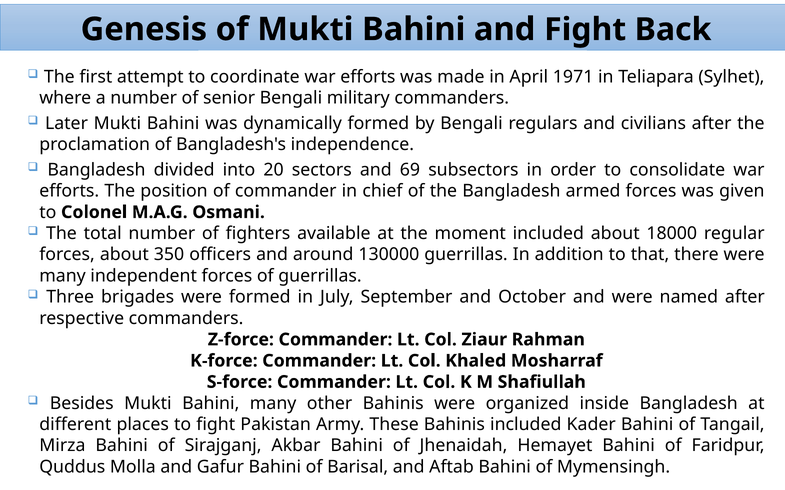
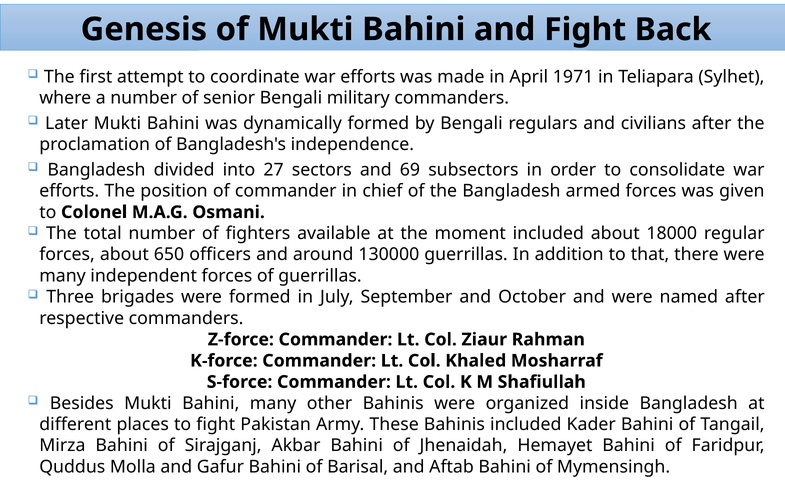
20: 20 -> 27
350: 350 -> 650
